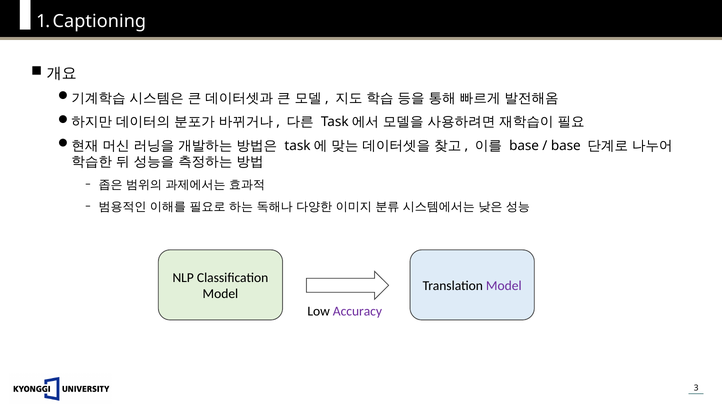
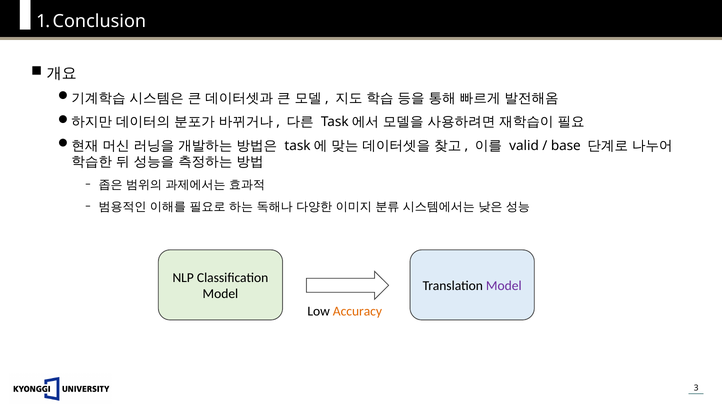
Captioning: Captioning -> Conclusion
base at (524, 146): base -> valid
Accuracy colour: purple -> orange
